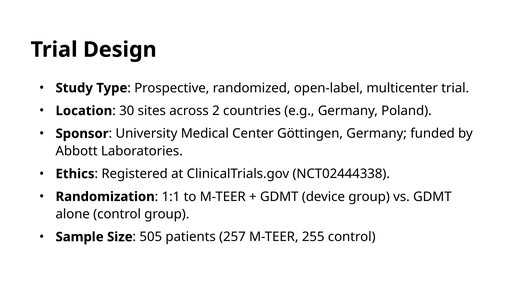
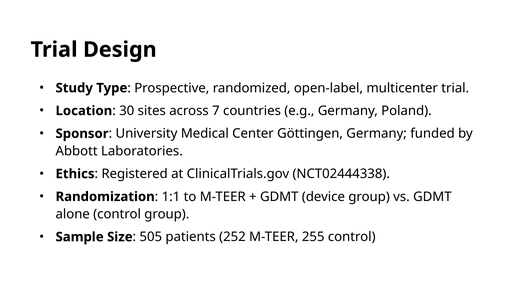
2: 2 -> 7
257: 257 -> 252
